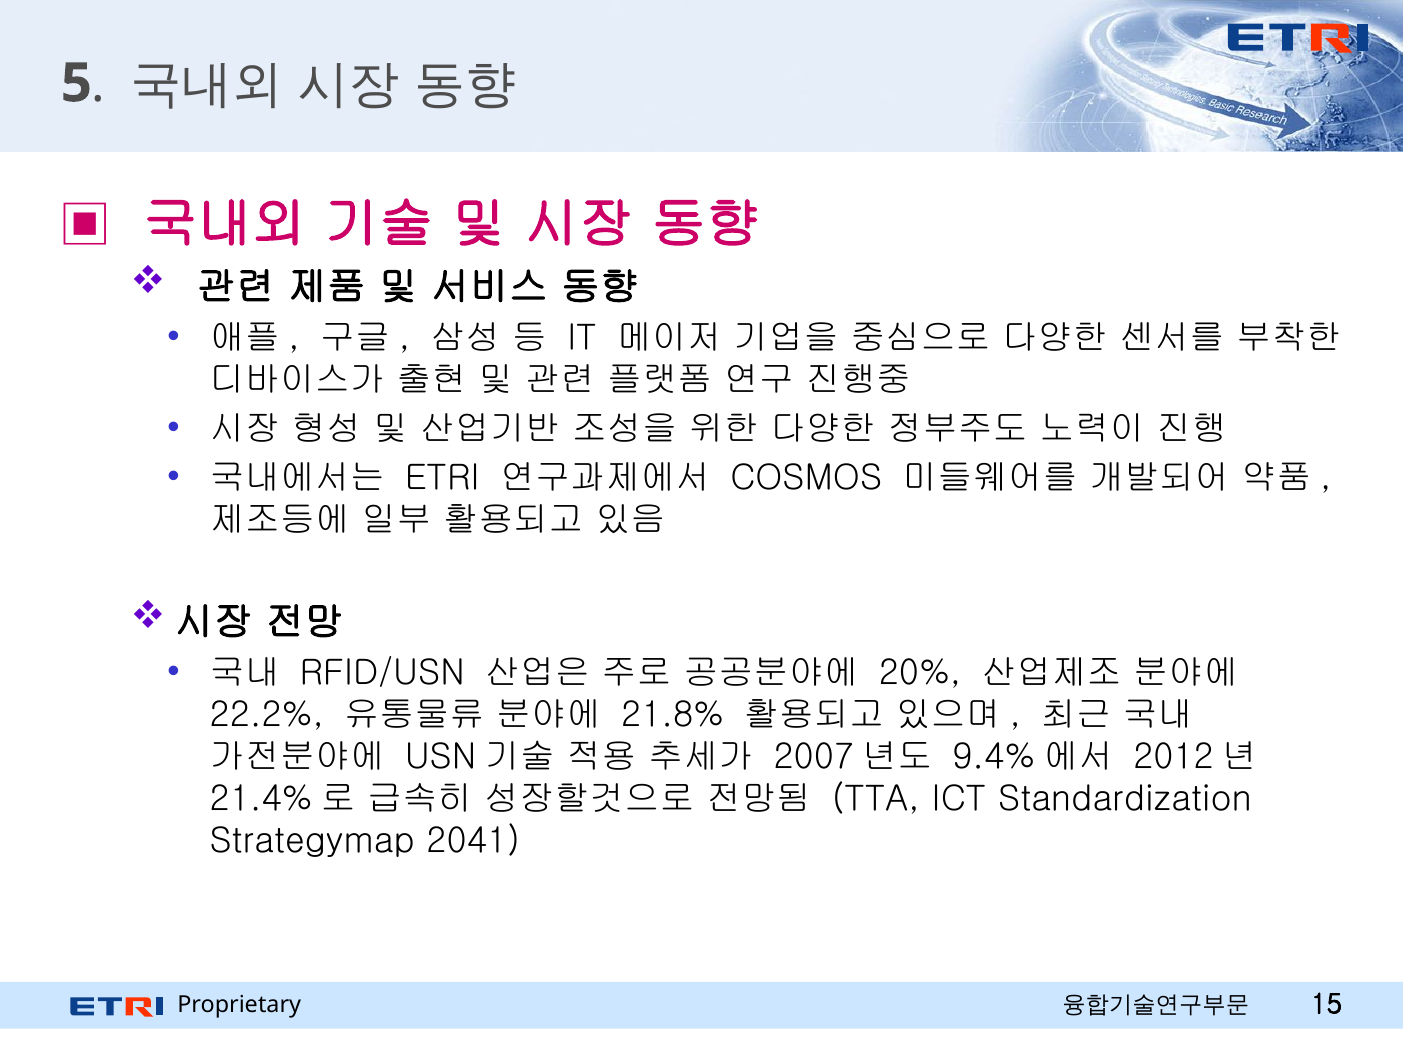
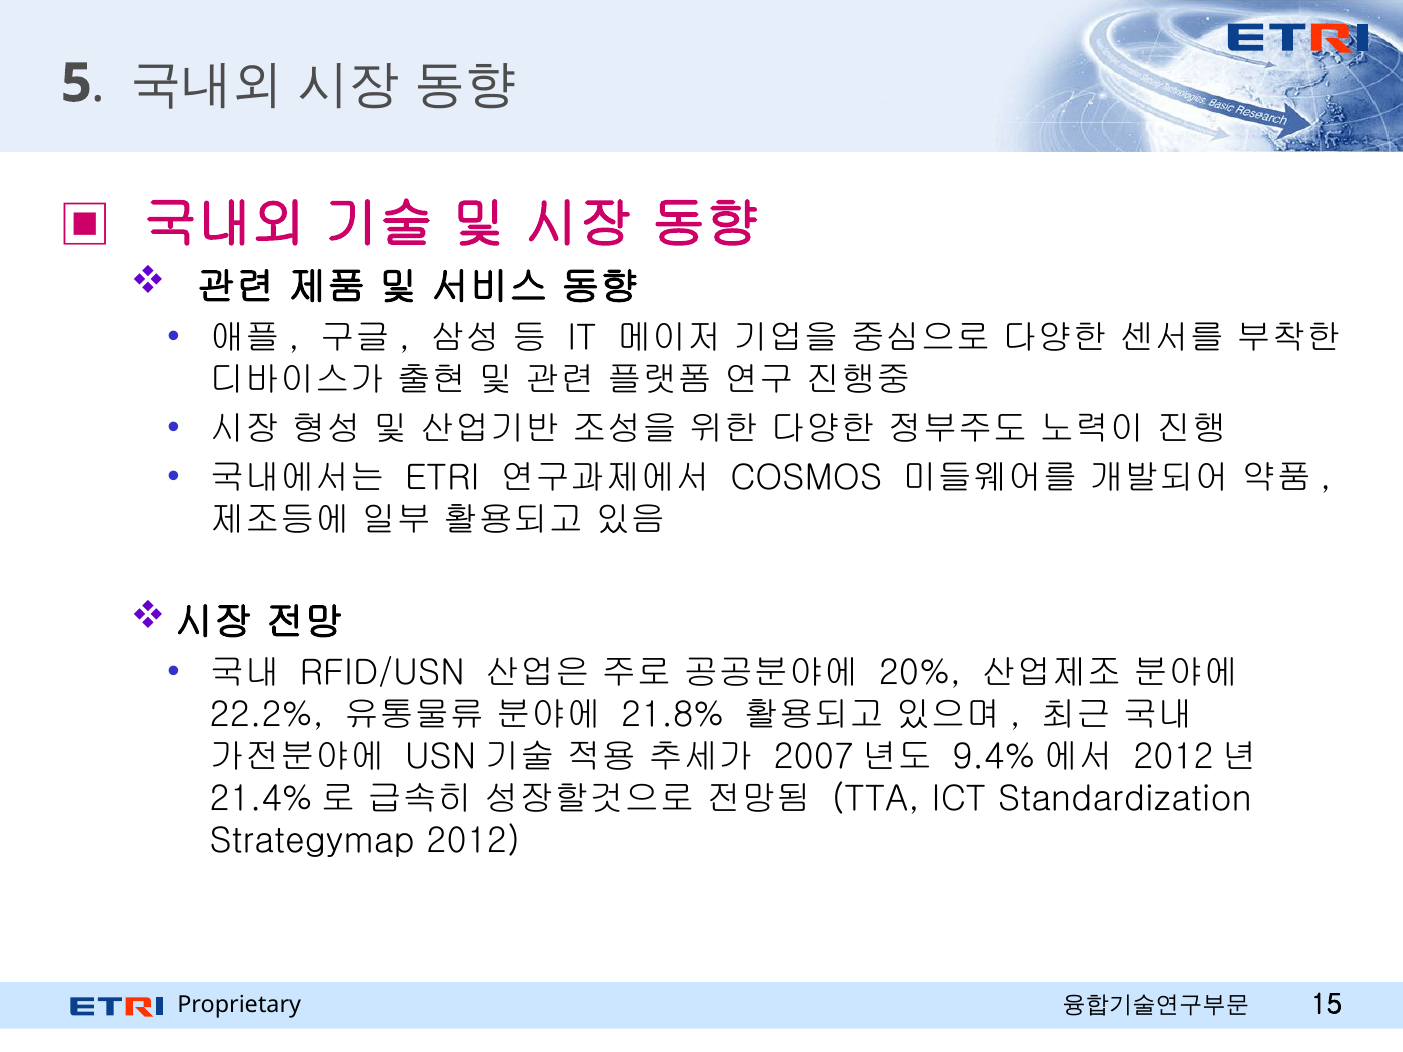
2041: 2041 -> 2012
